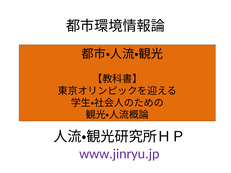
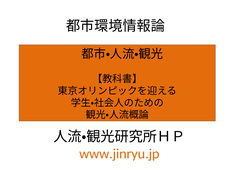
www.jinryu.jp colour: purple -> orange
